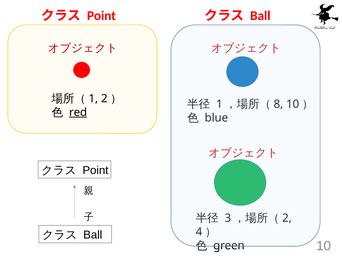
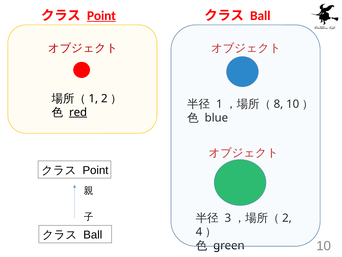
Point at (101, 16) underline: none -> present
